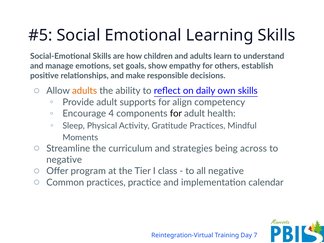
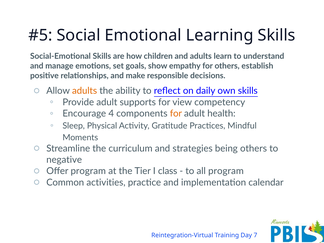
align: align -> view
for at (176, 114) colour: black -> orange
being across: across -> others
all negative: negative -> program
Common practices: practices -> activities
